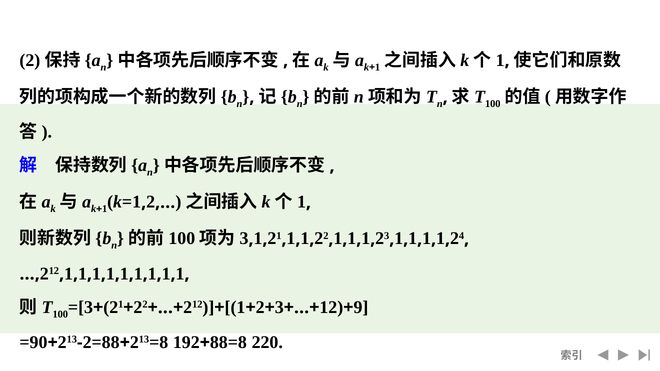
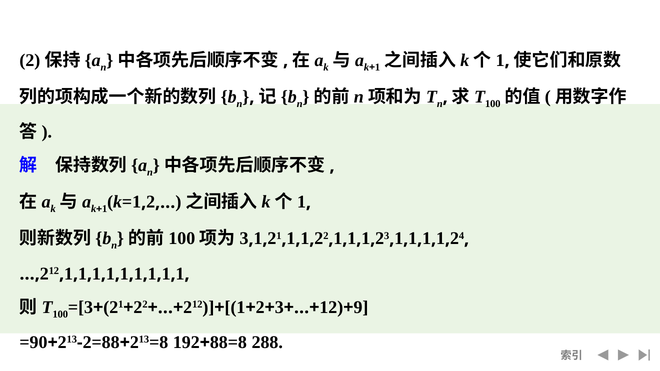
220: 220 -> 288
